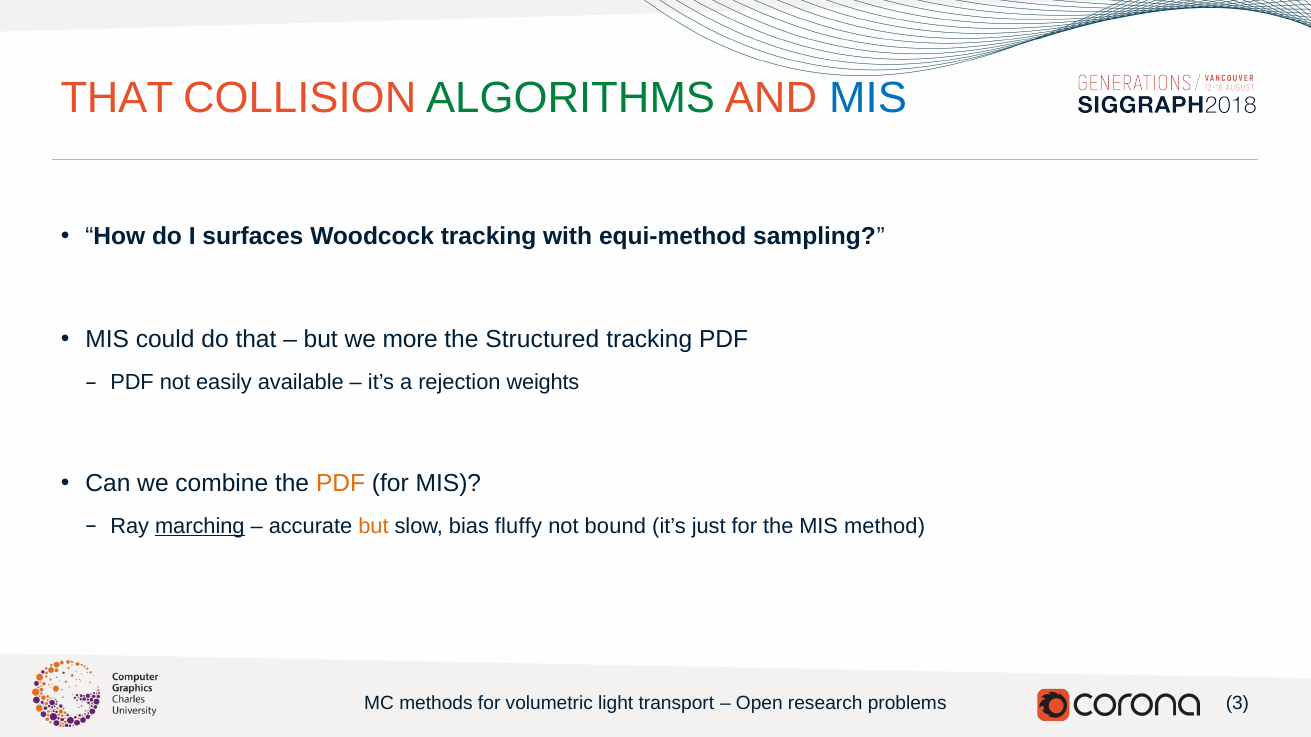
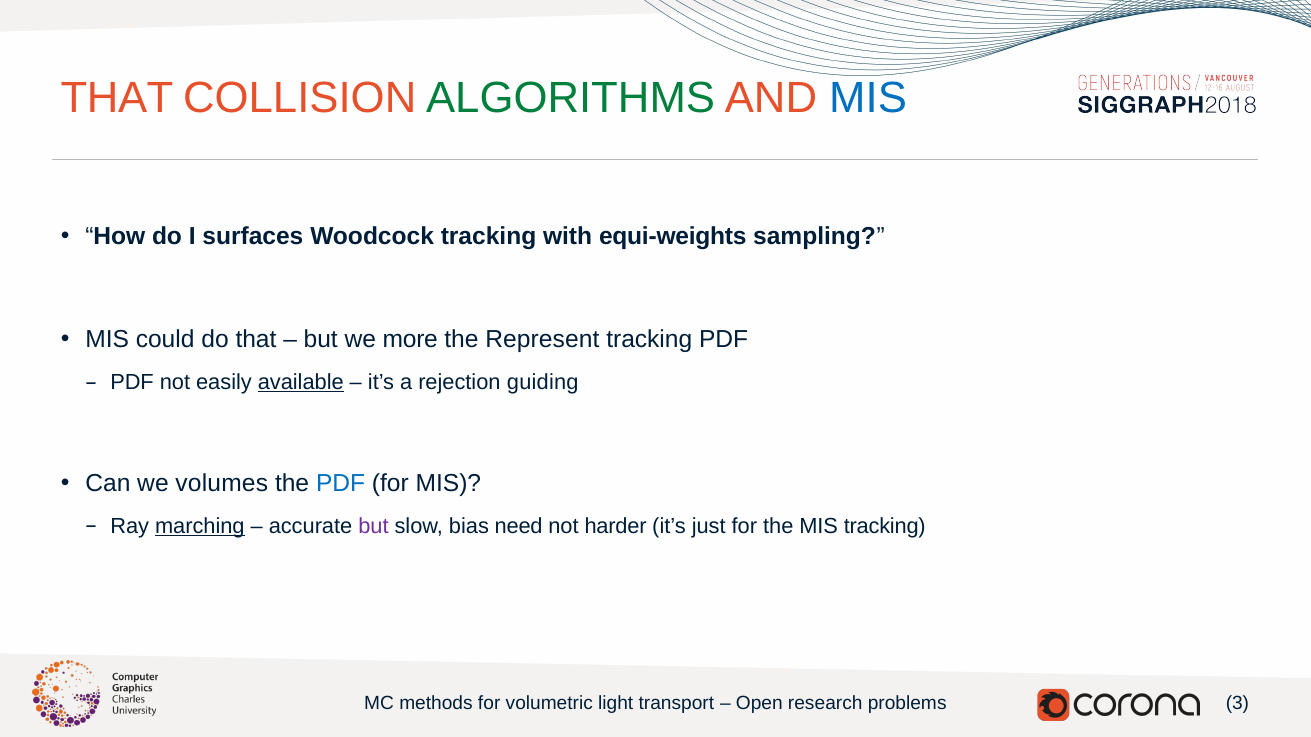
equi-method: equi-method -> equi-weights
Structured: Structured -> Represent
available underline: none -> present
weights: weights -> guiding
combine: combine -> volumes
PDF at (341, 484) colour: orange -> blue
but at (373, 526) colour: orange -> purple
fluffy: fluffy -> need
bound: bound -> harder
MIS method: method -> tracking
